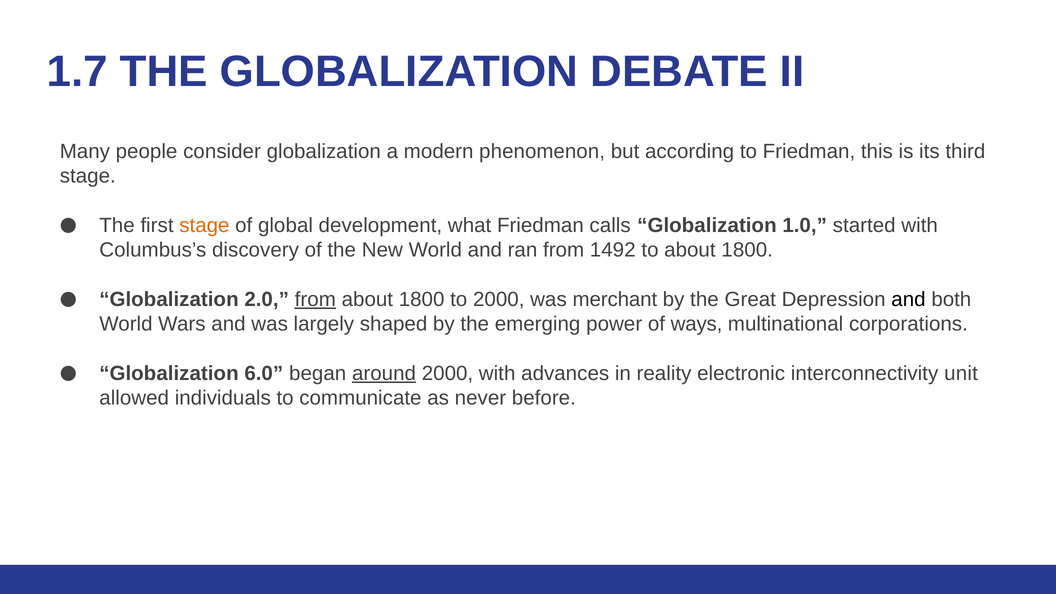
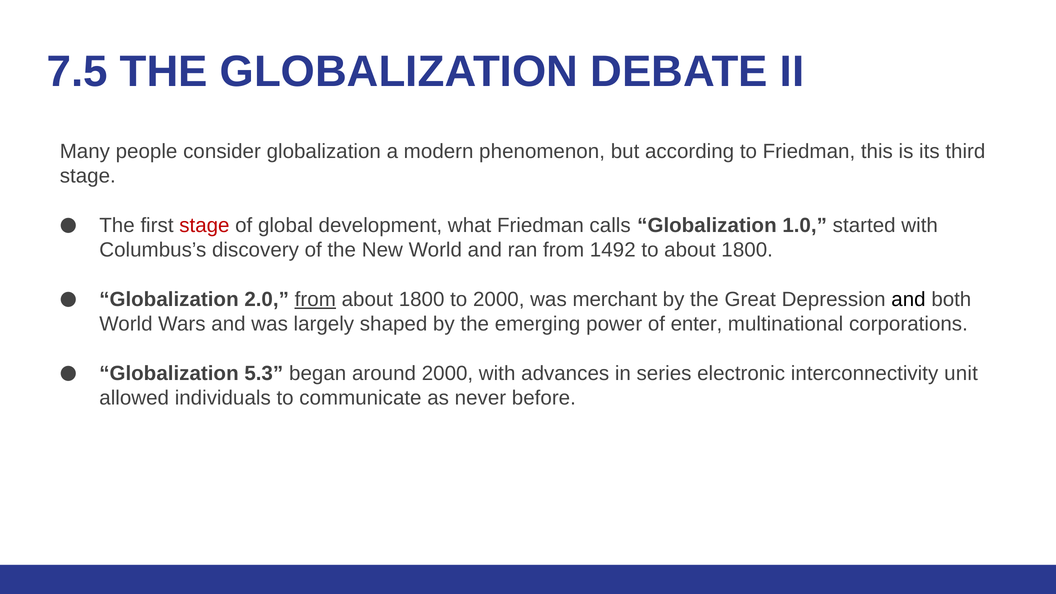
1.7: 1.7 -> 7.5
stage at (204, 225) colour: orange -> red
ways: ways -> enter
6.0: 6.0 -> 5.3
around underline: present -> none
reality: reality -> series
